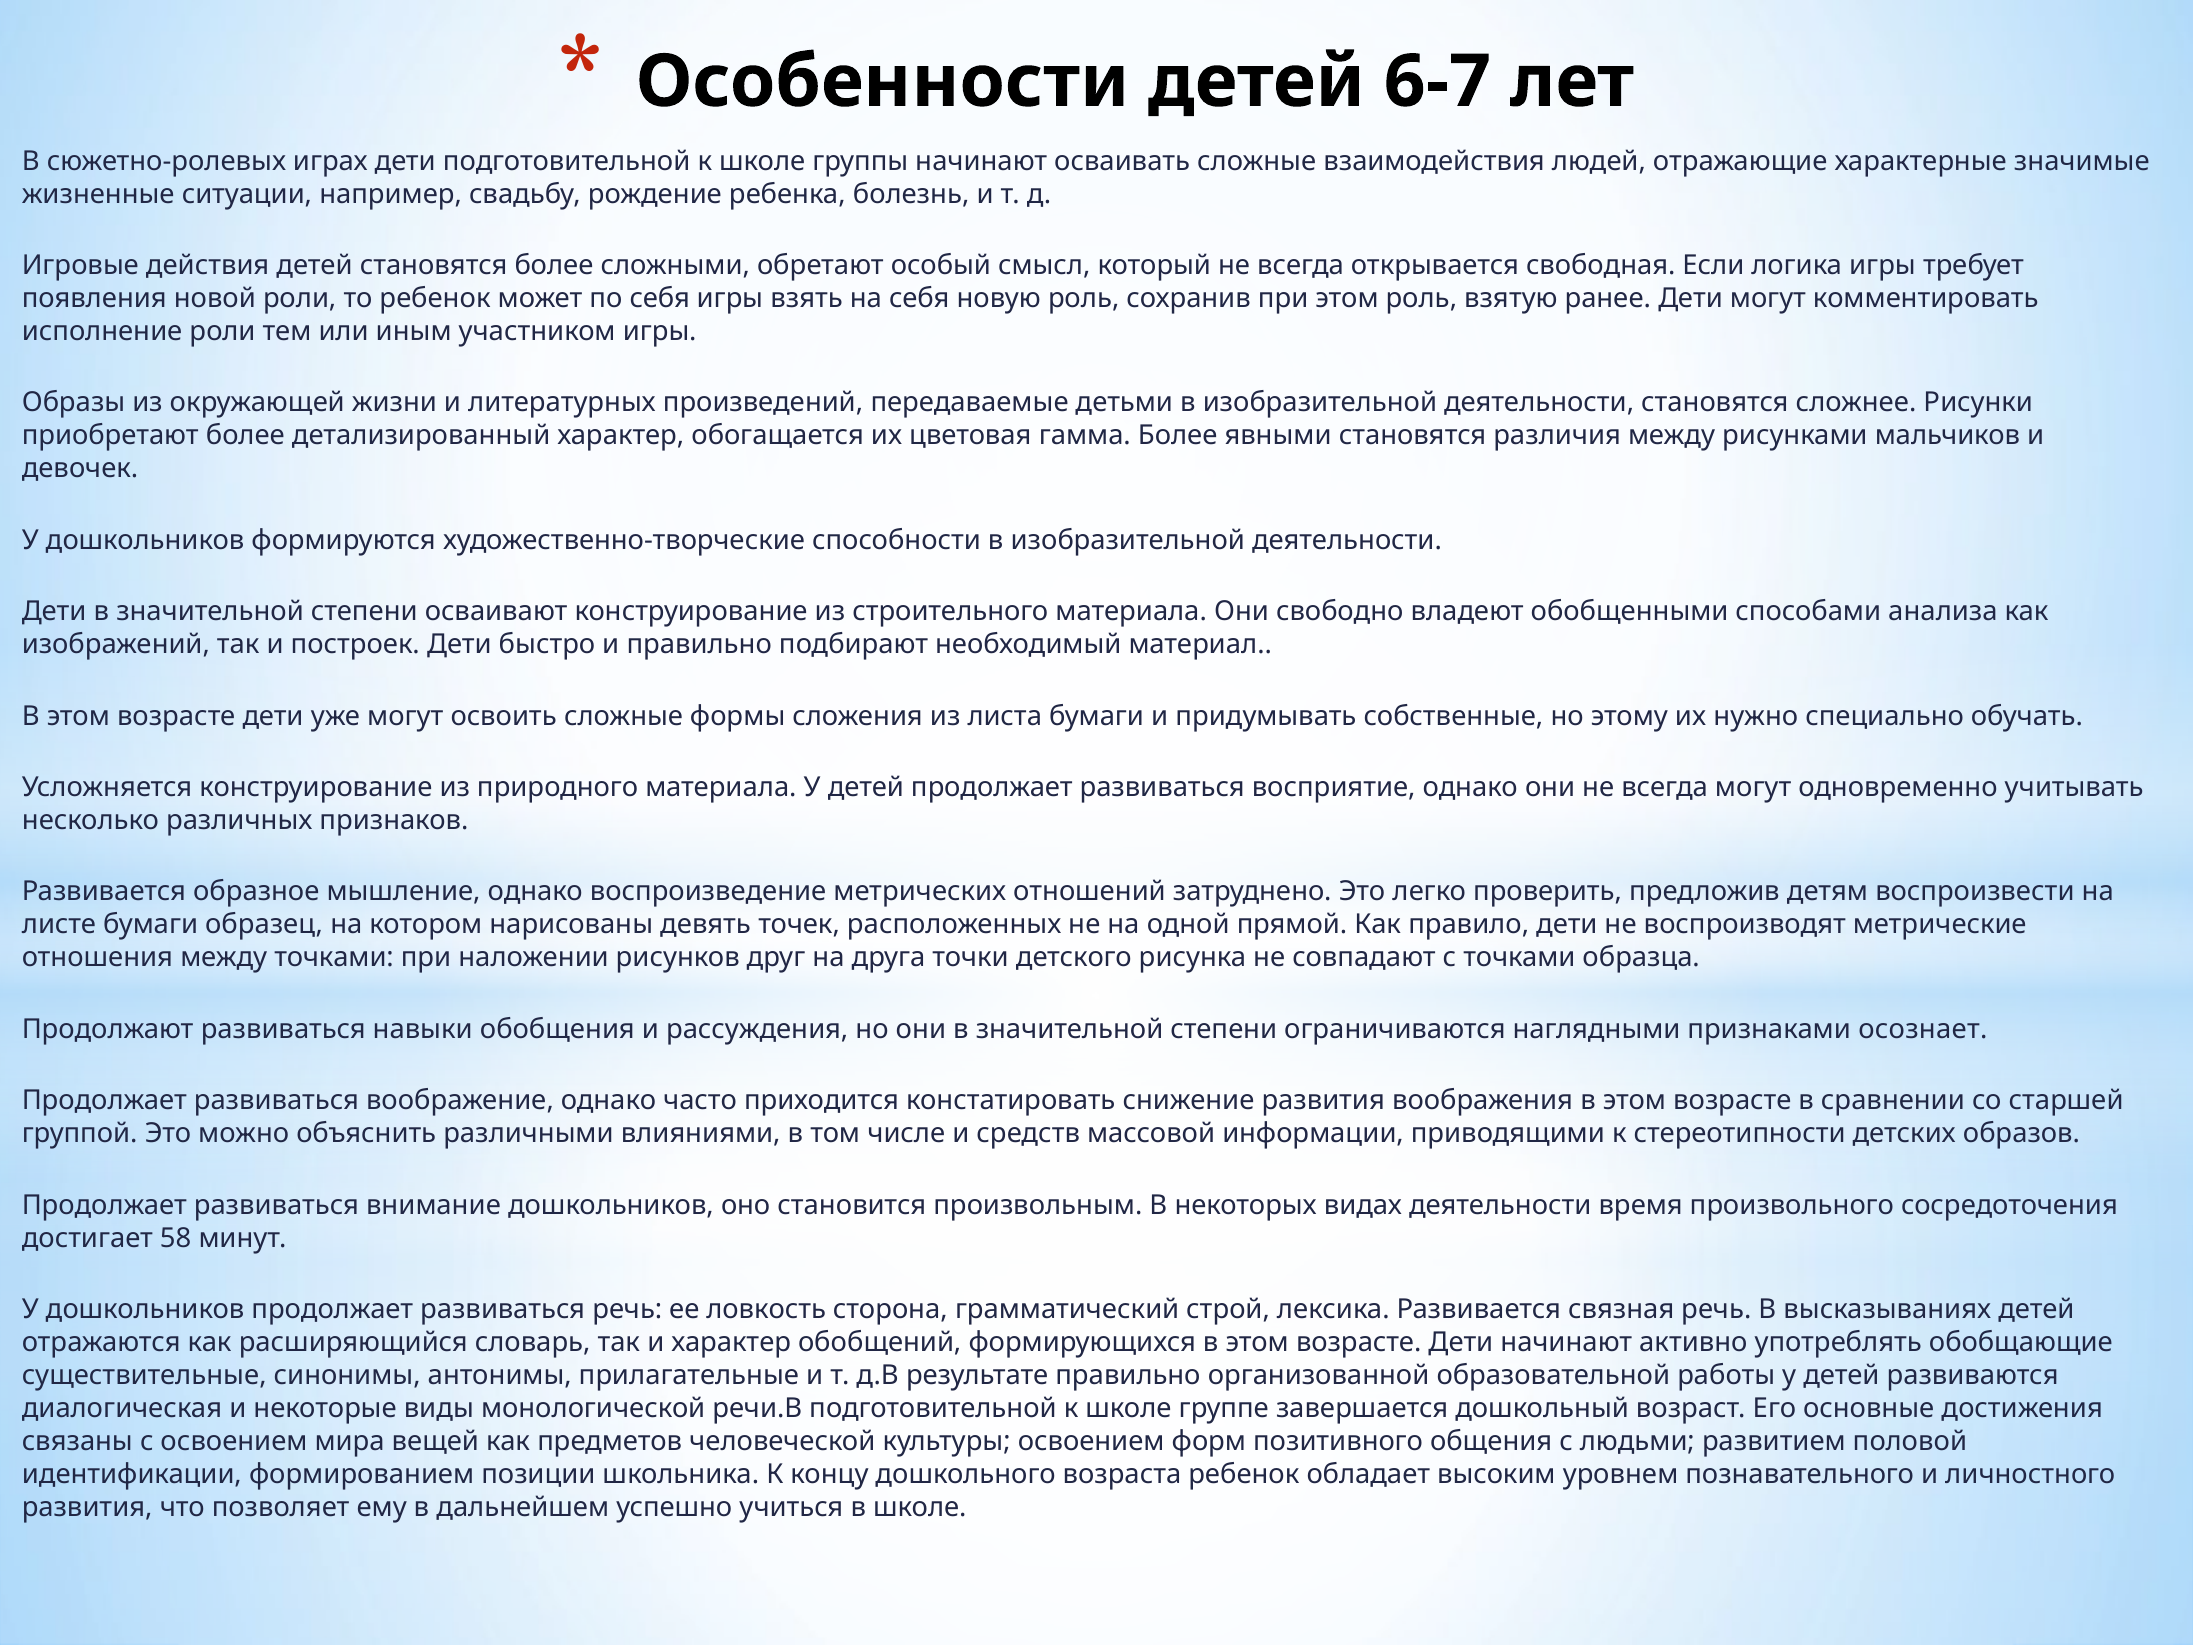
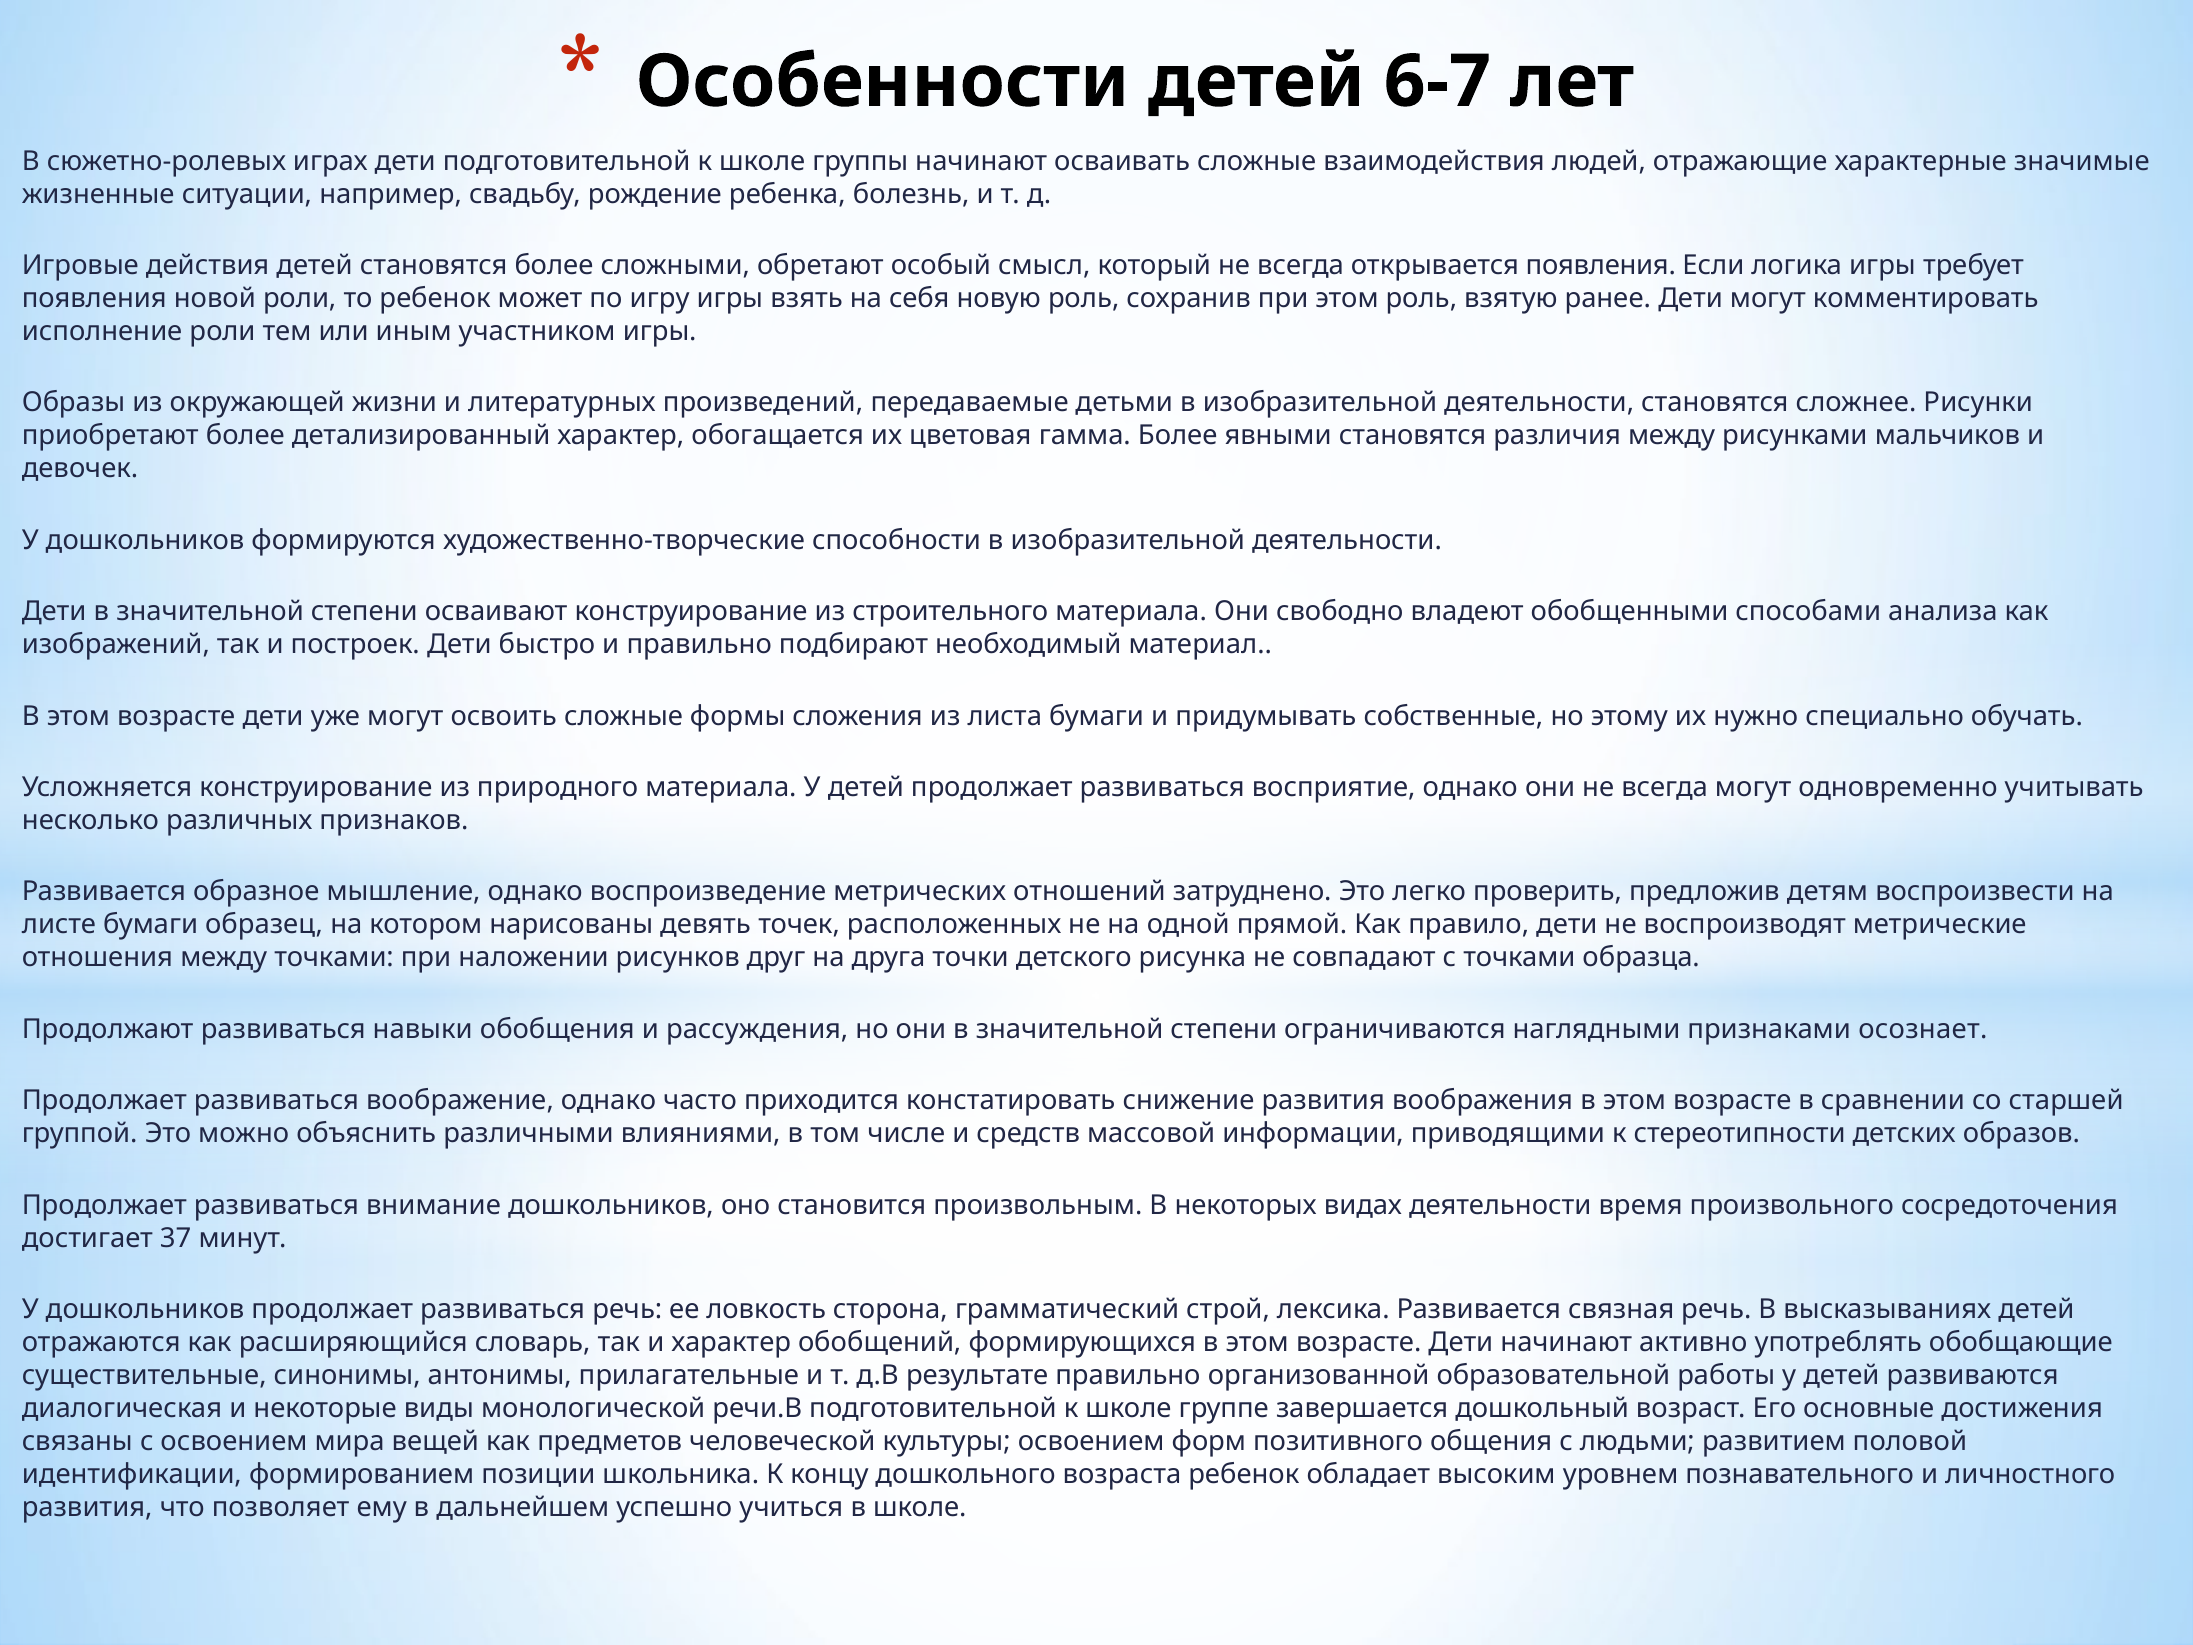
открывается свободная: свободная -> появления
по себя: себя -> игру
58: 58 -> 37
